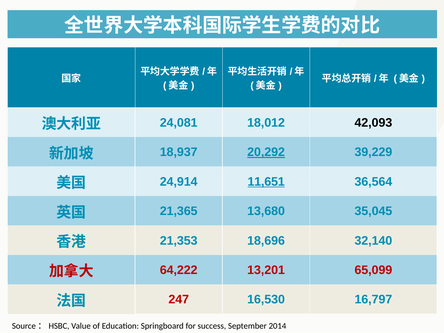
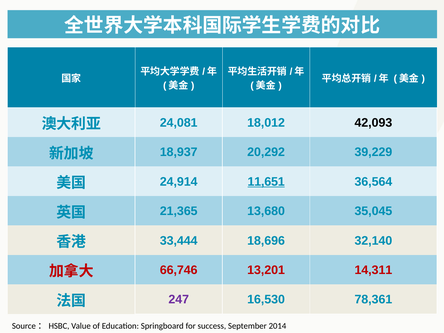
20,292 underline: present -> none
21,353: 21,353 -> 33,444
64,222: 64,222 -> 66,746
65,099: 65,099 -> 14,311
247 colour: red -> purple
16,797: 16,797 -> 78,361
